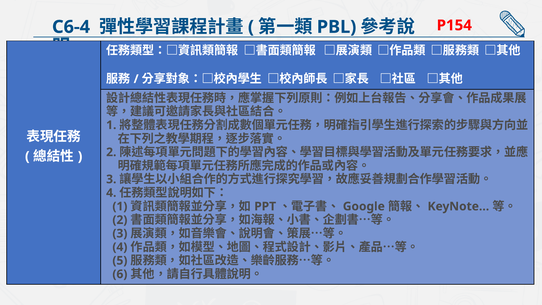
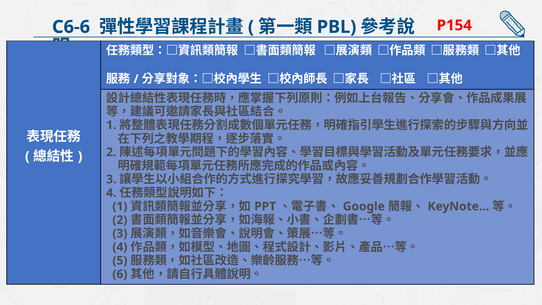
C6-4: C6-4 -> C6-6
